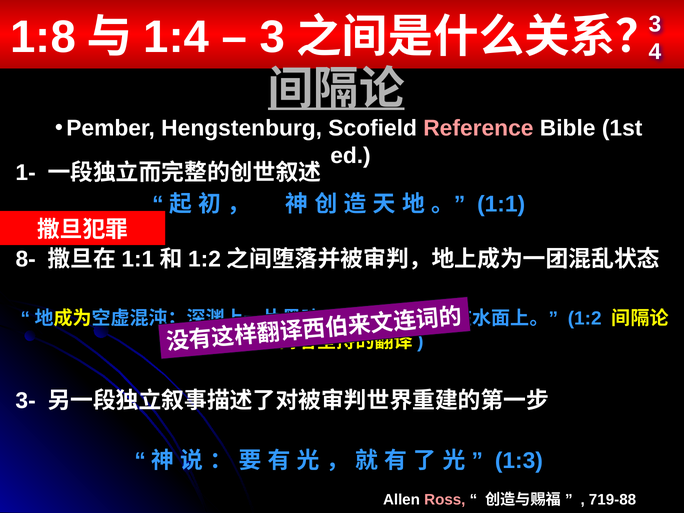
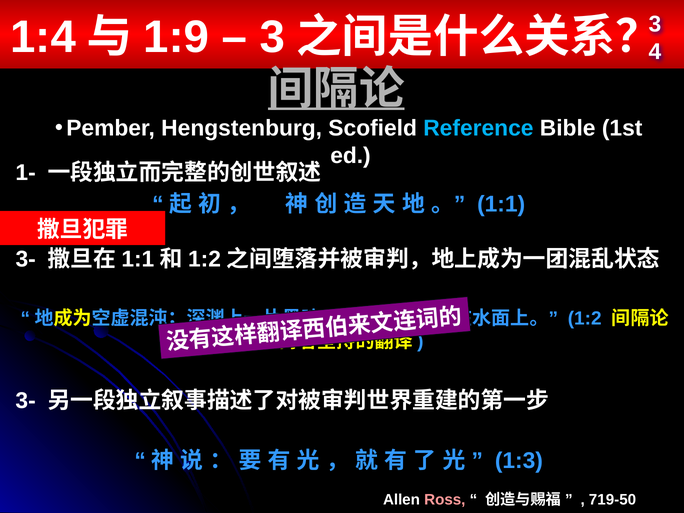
1:8: 1:8 -> 1:4
1:4: 1:4 -> 1:9
Reference colour: pink -> light blue
8- at (26, 259): 8- -> 3-
719-88: 719-88 -> 719-50
